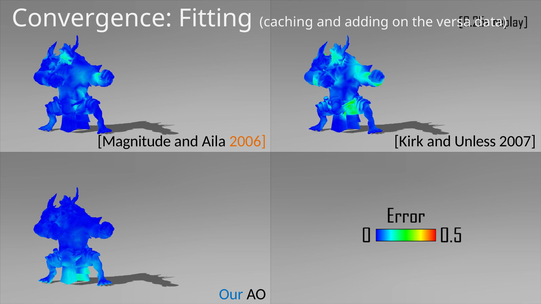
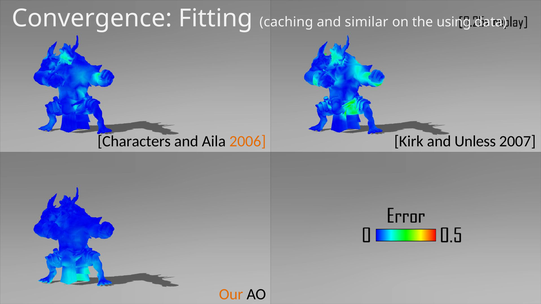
adding: adding -> similar
versa: versa -> using
Magnitude: Magnitude -> Characters
Our colour: blue -> orange
